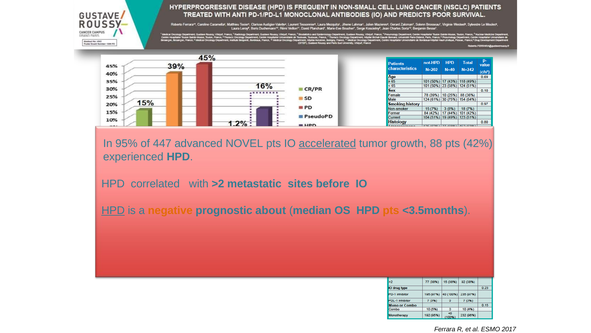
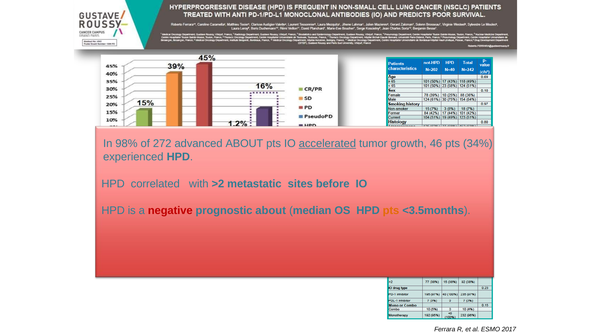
95%: 95% -> 98%
447: 447 -> 272
advanced NOVEL: NOVEL -> ABOUT
88: 88 -> 46
42%: 42% -> 34%
HPD at (113, 210) underline: present -> none
negative colour: orange -> red
